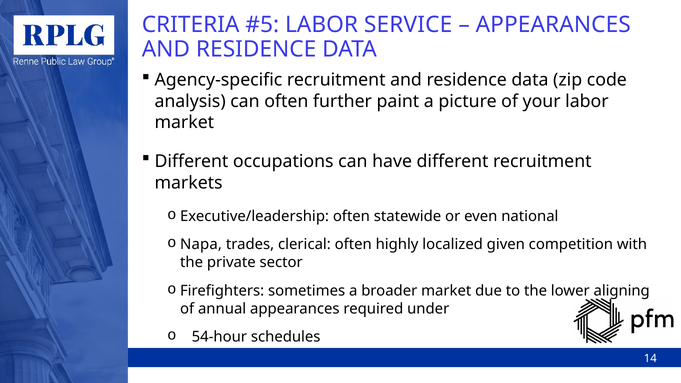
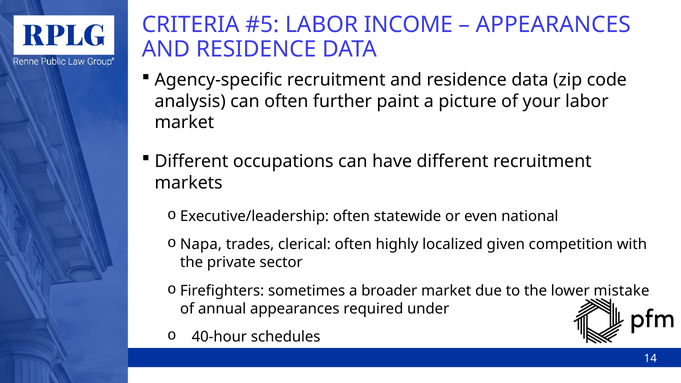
SERVICE: SERVICE -> INCOME
aligning: aligning -> mistake
54-hour: 54-hour -> 40-hour
